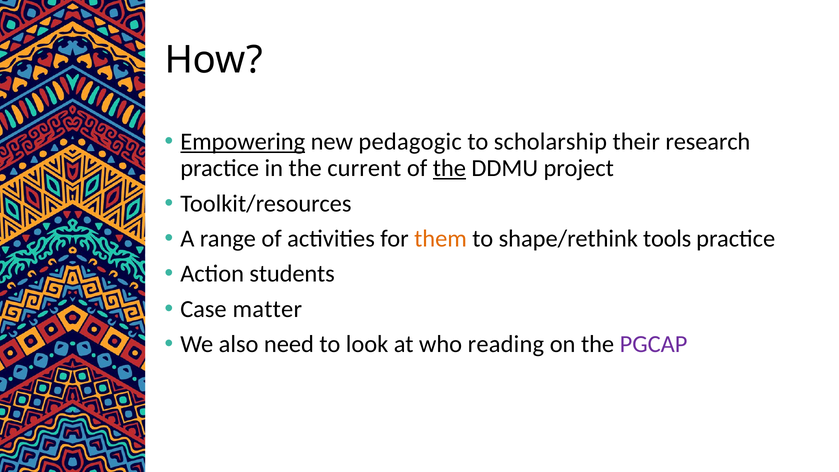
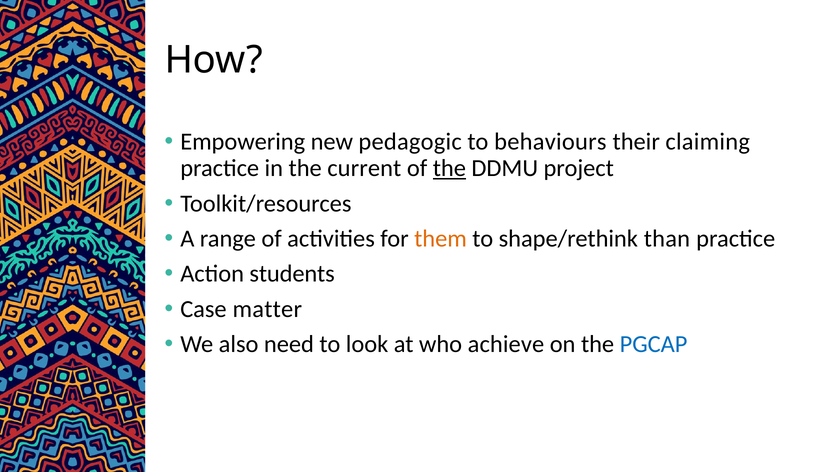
Empowering underline: present -> none
scholarship: scholarship -> behaviours
research: research -> claiming
tools: tools -> than
reading: reading -> achieve
PGCAP colour: purple -> blue
